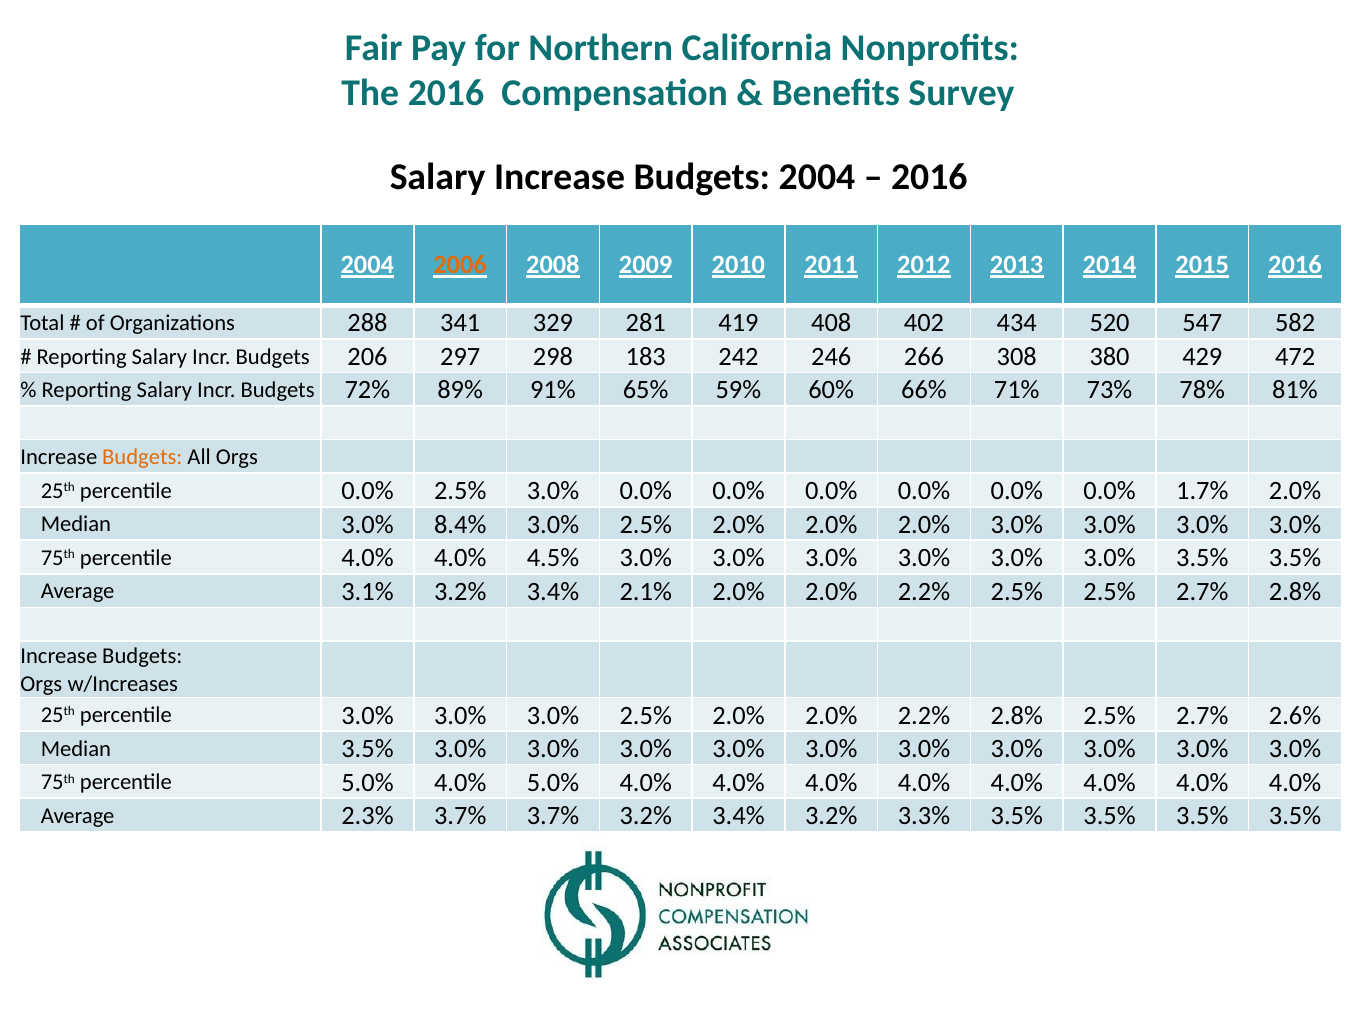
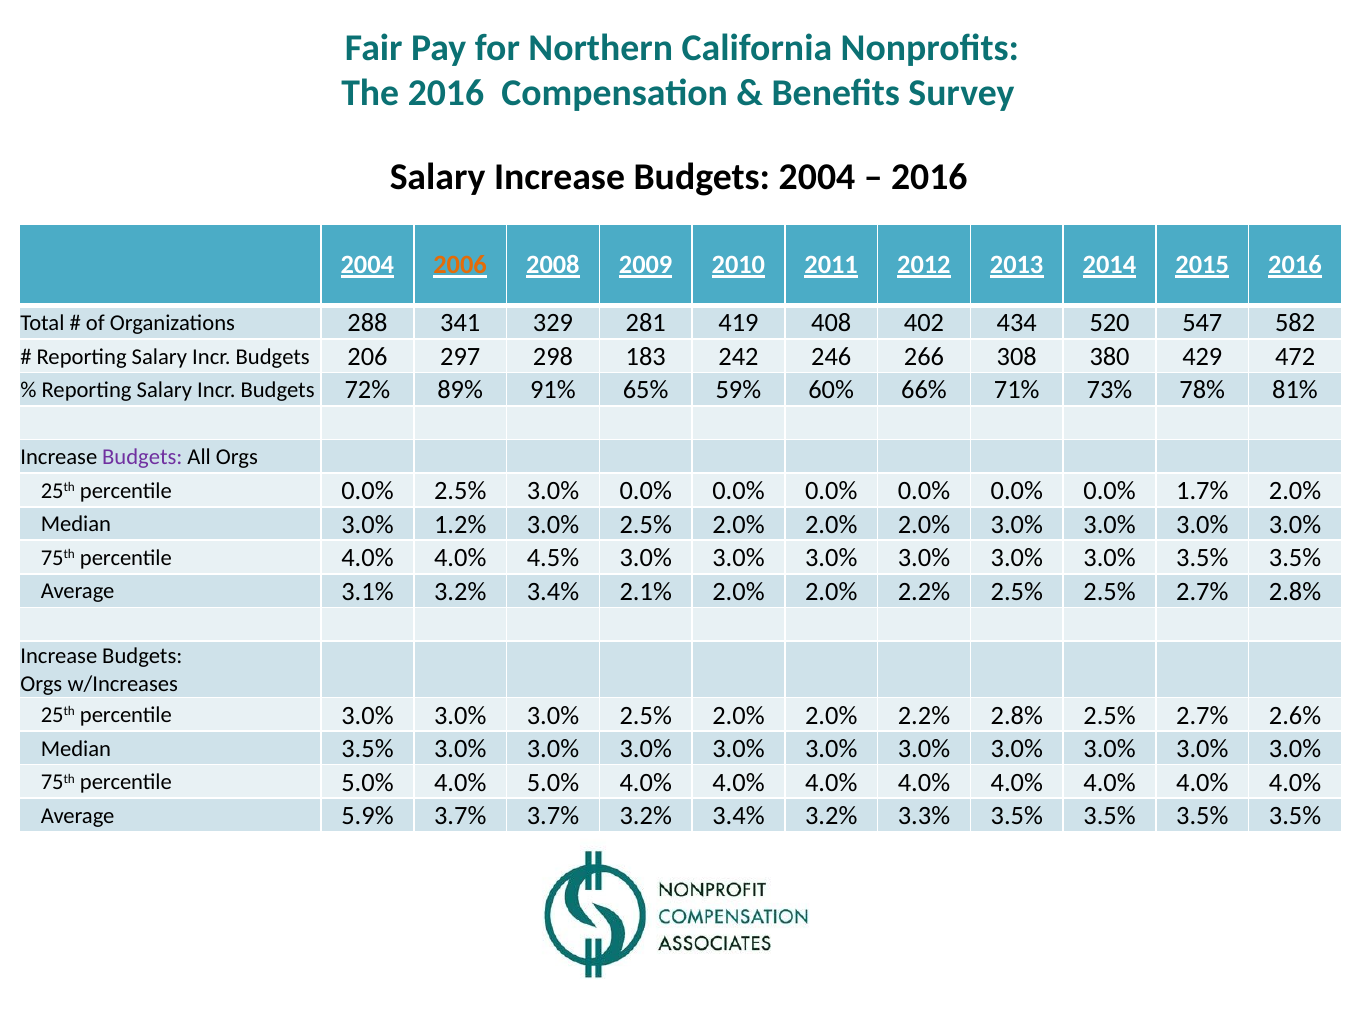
Budgets at (142, 458) colour: orange -> purple
8.4%: 8.4% -> 1.2%
2.3%: 2.3% -> 5.9%
